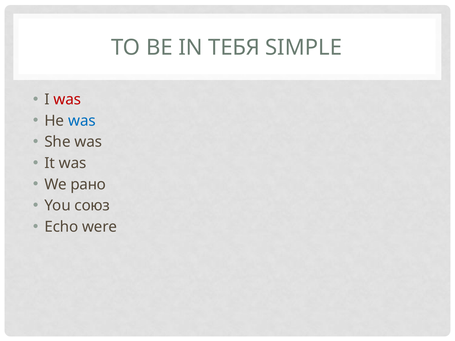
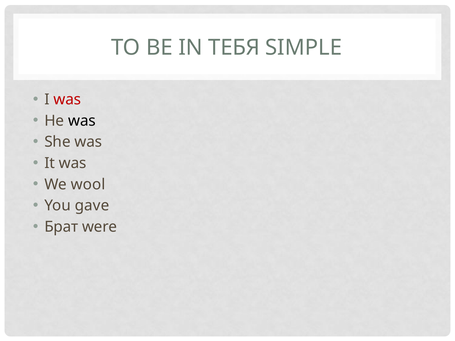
was at (82, 121) colour: blue -> black
рано: рано -> wool
союз: союз -> gave
Echo: Echo -> Брат
